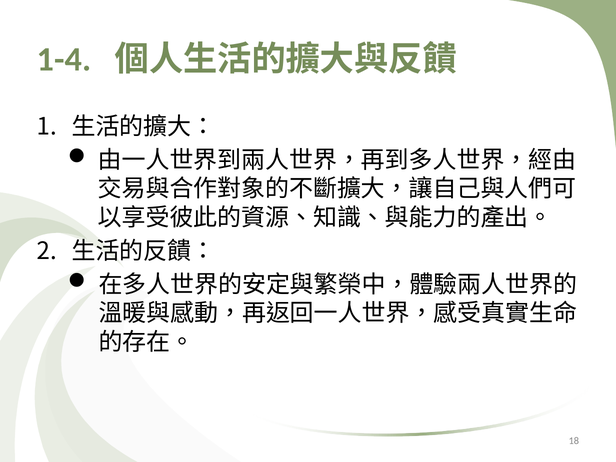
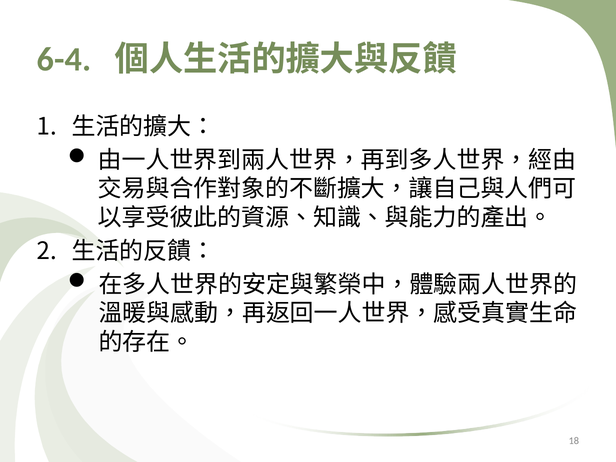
1-4: 1-4 -> 6-4
